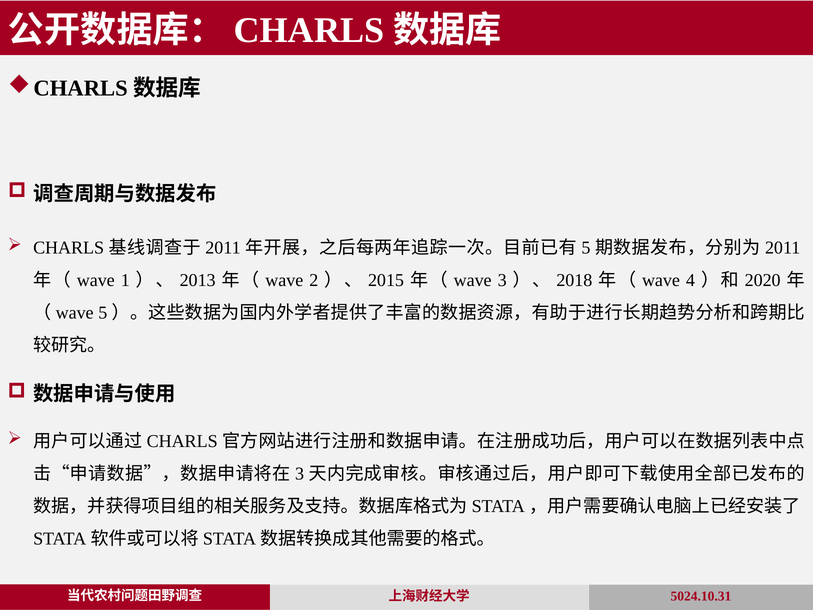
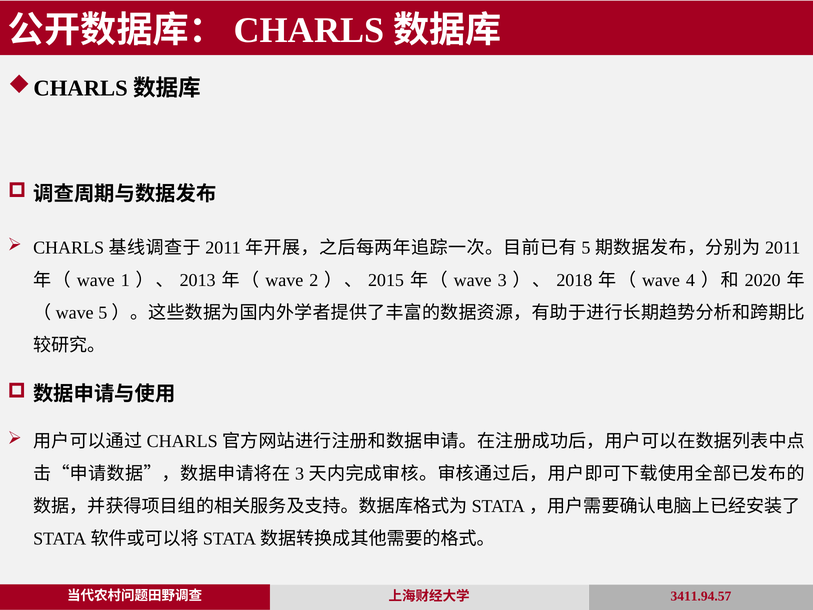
5024.10.31: 5024.10.31 -> 3411.94.57
